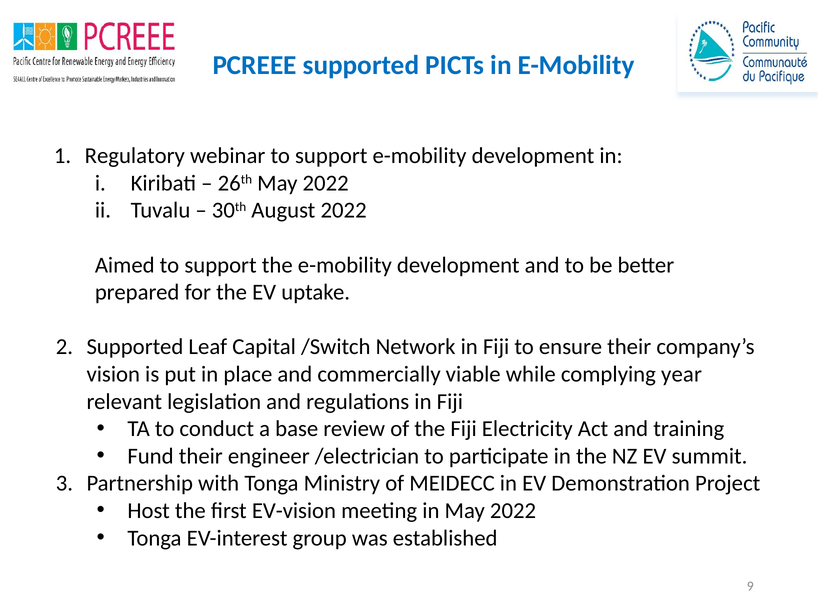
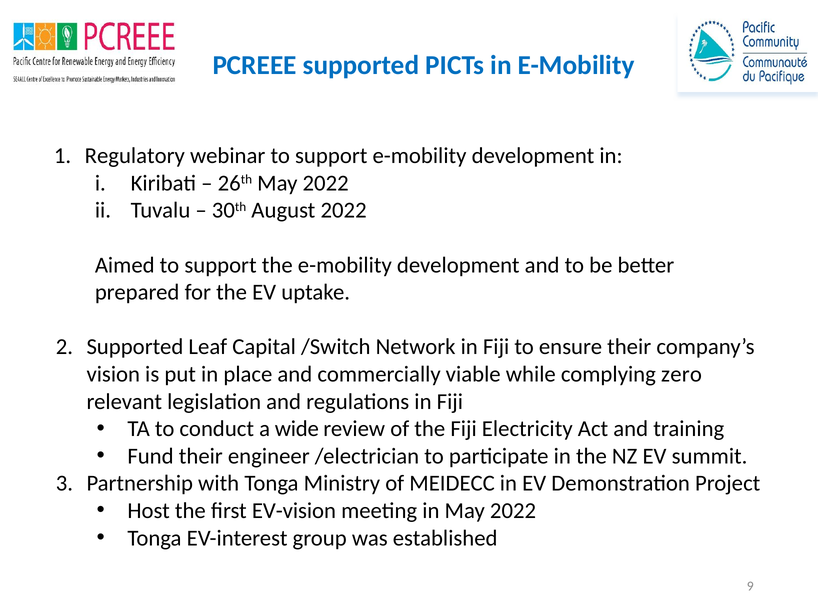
year: year -> zero
base: base -> wide
